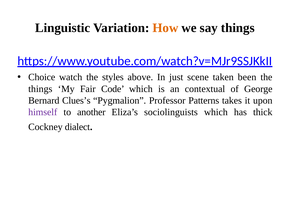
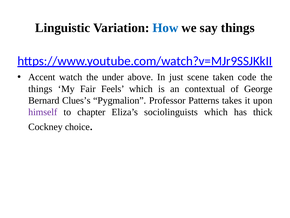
How colour: orange -> blue
Choice: Choice -> Accent
styles: styles -> under
been: been -> code
Code: Code -> Feels
another: another -> chapter
dialect: dialect -> choice
